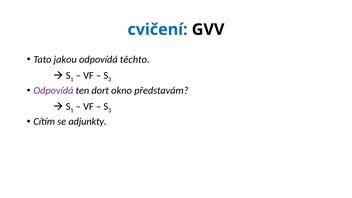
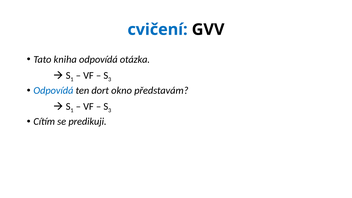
jakou: jakou -> kniha
těchto: těchto -> otázka
Odpovídá at (53, 91) colour: purple -> blue
adjunkty: adjunkty -> predikuji
